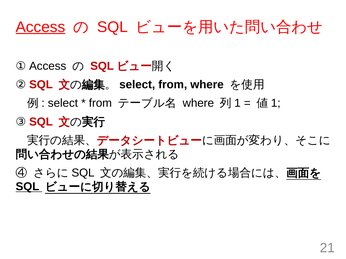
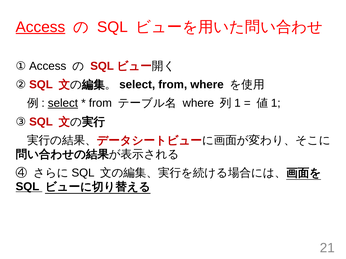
select at (63, 103) underline: none -> present
